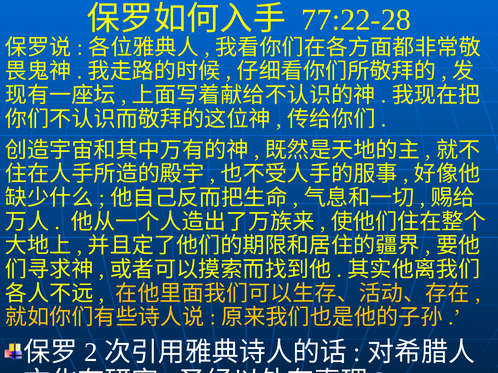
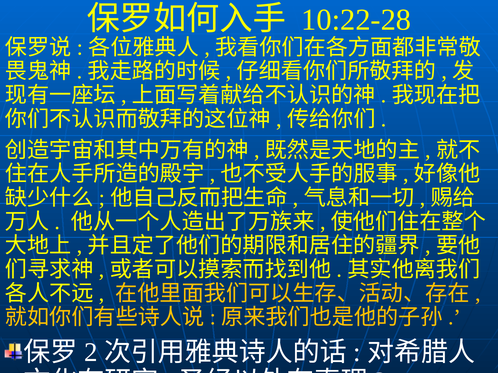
77:22-28: 77:22-28 -> 10:22-28
